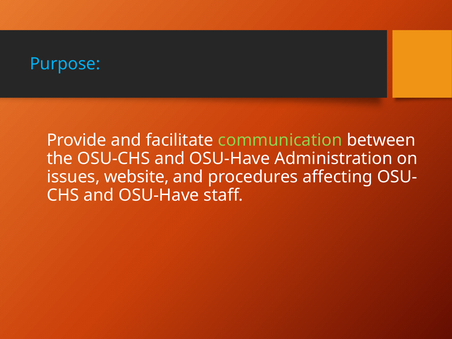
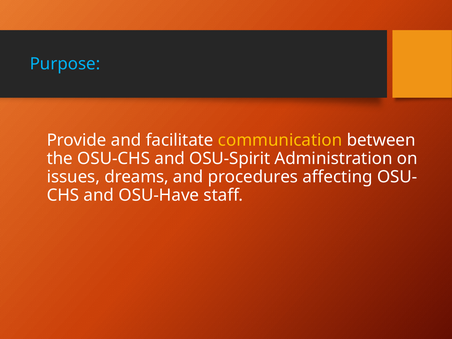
communication colour: light green -> yellow
OSU-CHS and OSU-Have: OSU-Have -> OSU-Spirit
website: website -> dreams
